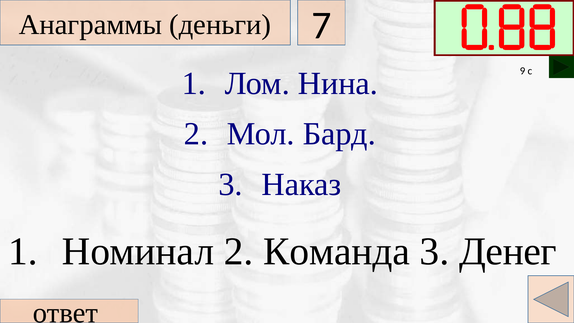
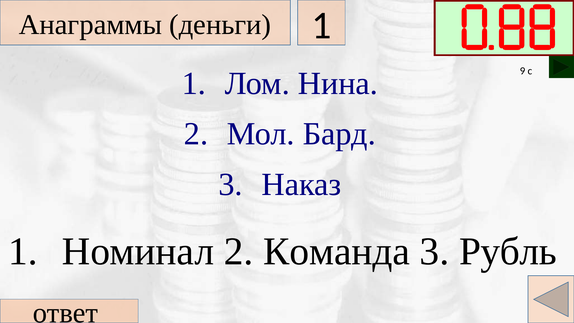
деньги 7: 7 -> 1
Денег: Денег -> Рубль
